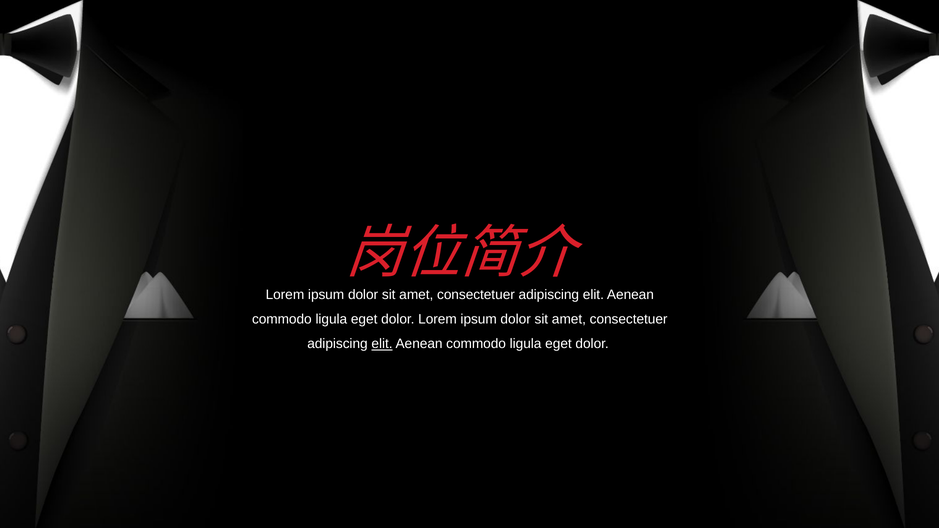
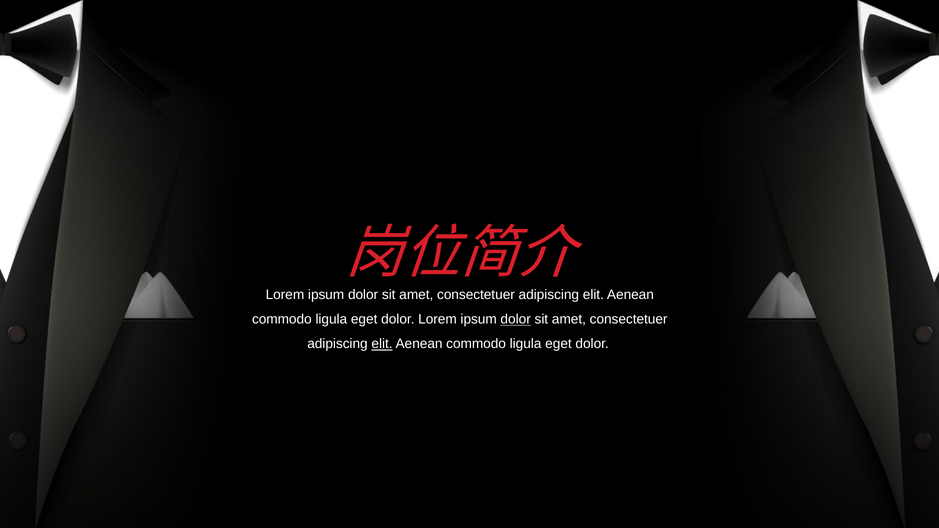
dolor at (516, 319) underline: none -> present
